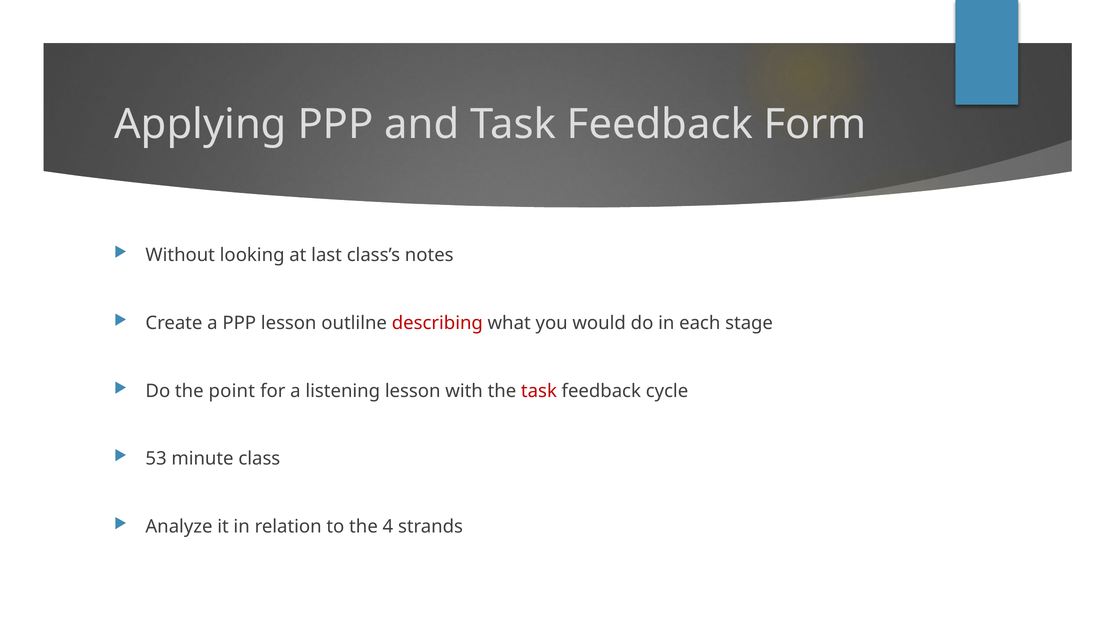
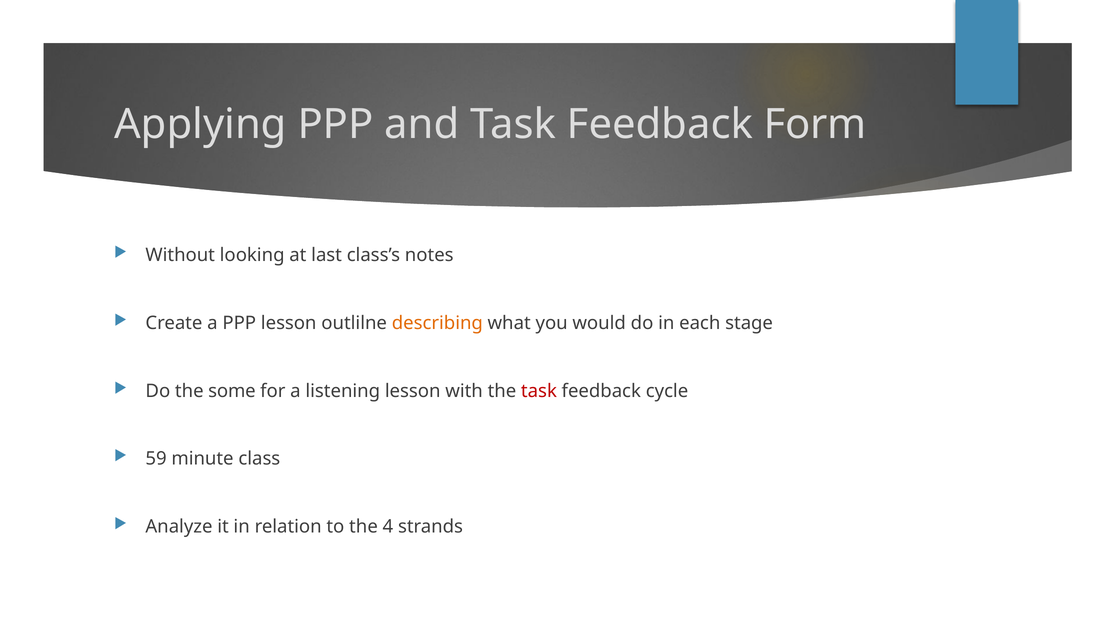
describing colour: red -> orange
point: point -> some
53: 53 -> 59
